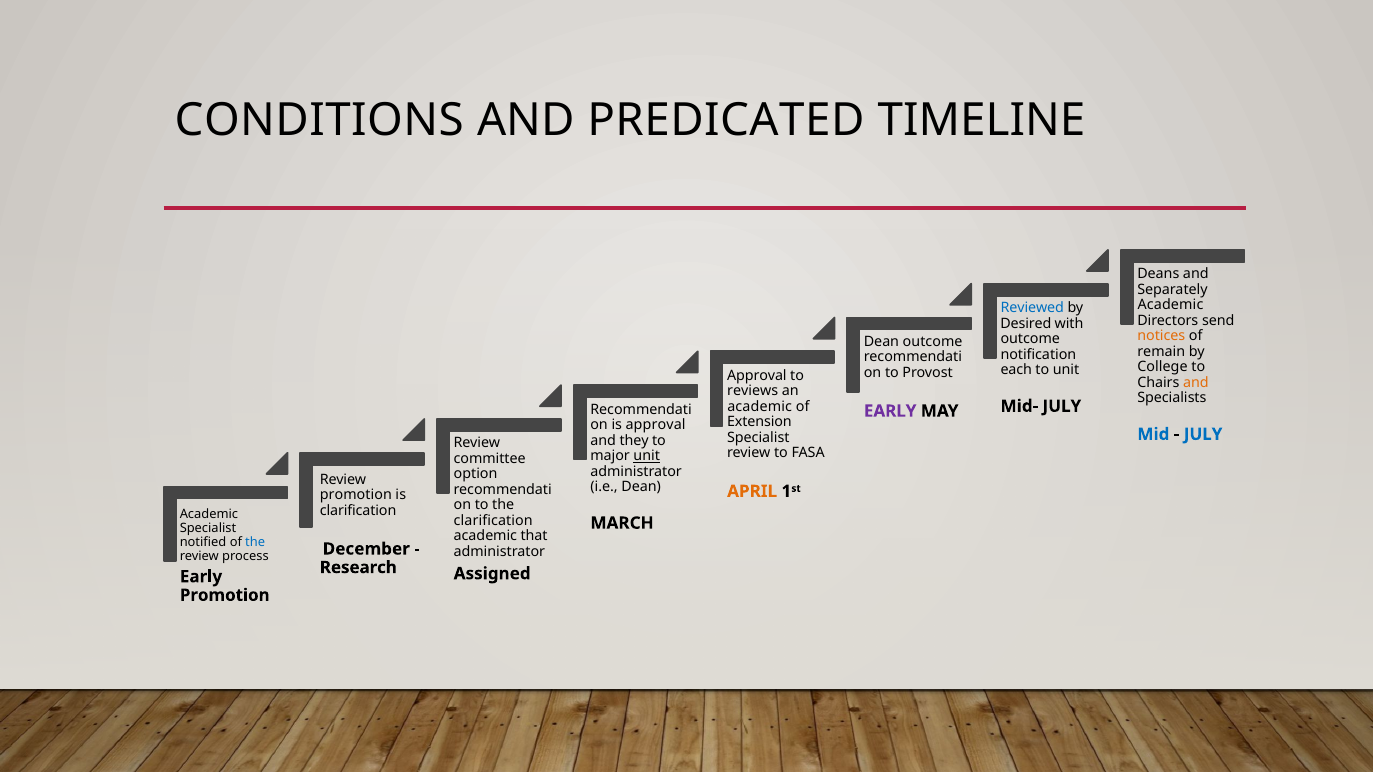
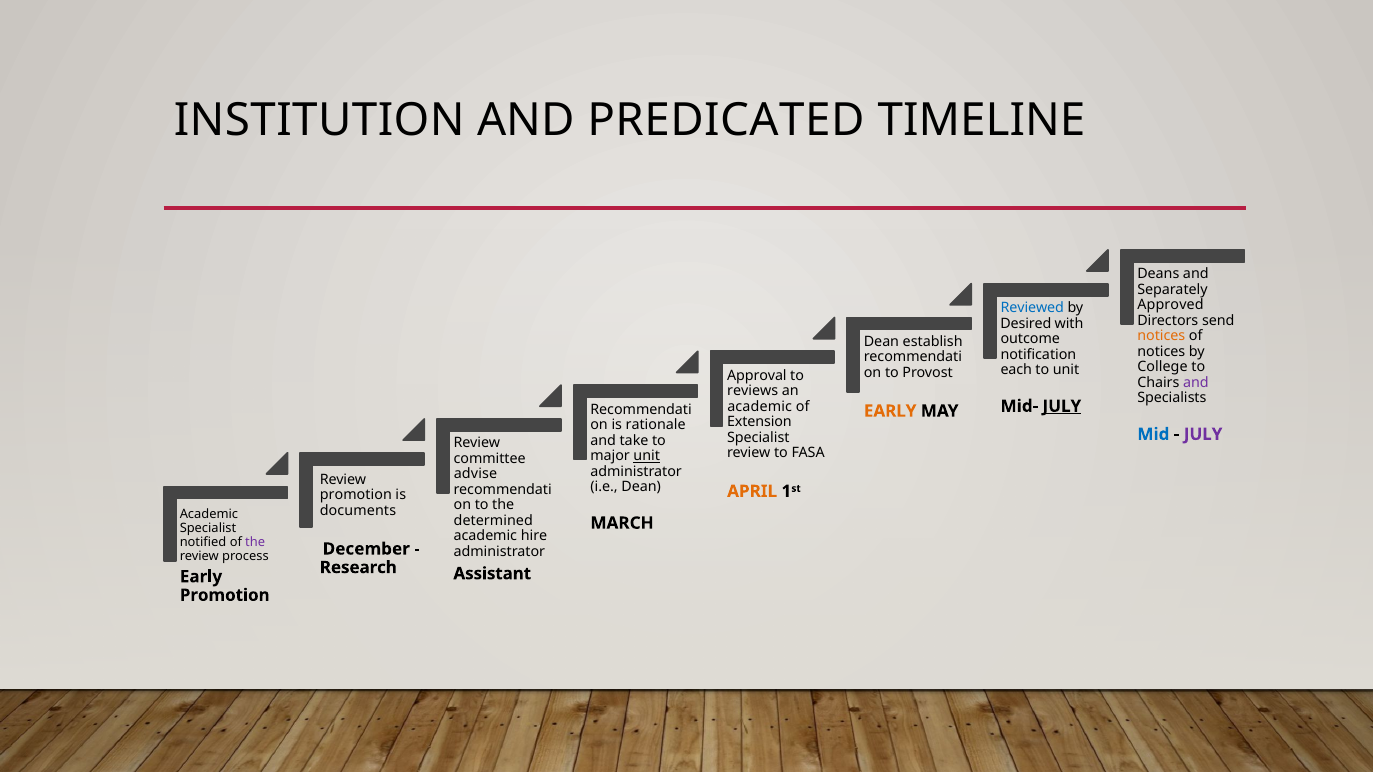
CONDITIONS: CONDITIONS -> INSTITUTION
Academic at (1170, 305): Academic -> Approved
Dean outcome: outcome -> establish
remain at (1161, 352): remain -> notices
and at (1196, 383) colour: orange -> purple
JULY at (1062, 406) underline: none -> present
EARLY at (890, 411) colour: purple -> orange
is approval: approval -> rationale
JULY at (1203, 434) colour: blue -> purple
they: they -> take
option: option -> advise
clarification at (358, 511): clarification -> documents
clarification at (493, 521): clarification -> determined
that: that -> hire
the at (255, 542) colour: blue -> purple
Assigned: Assigned -> Assistant
